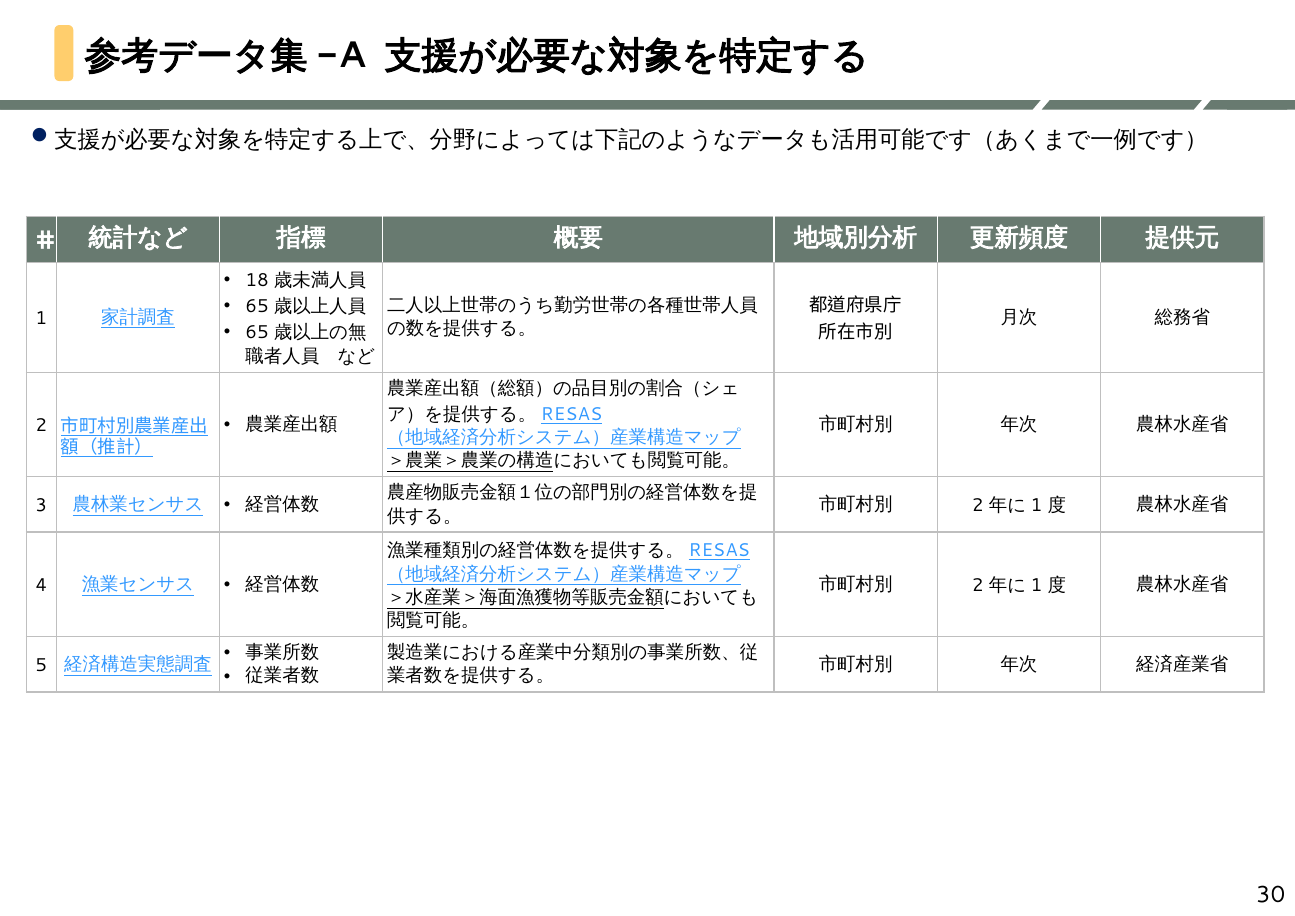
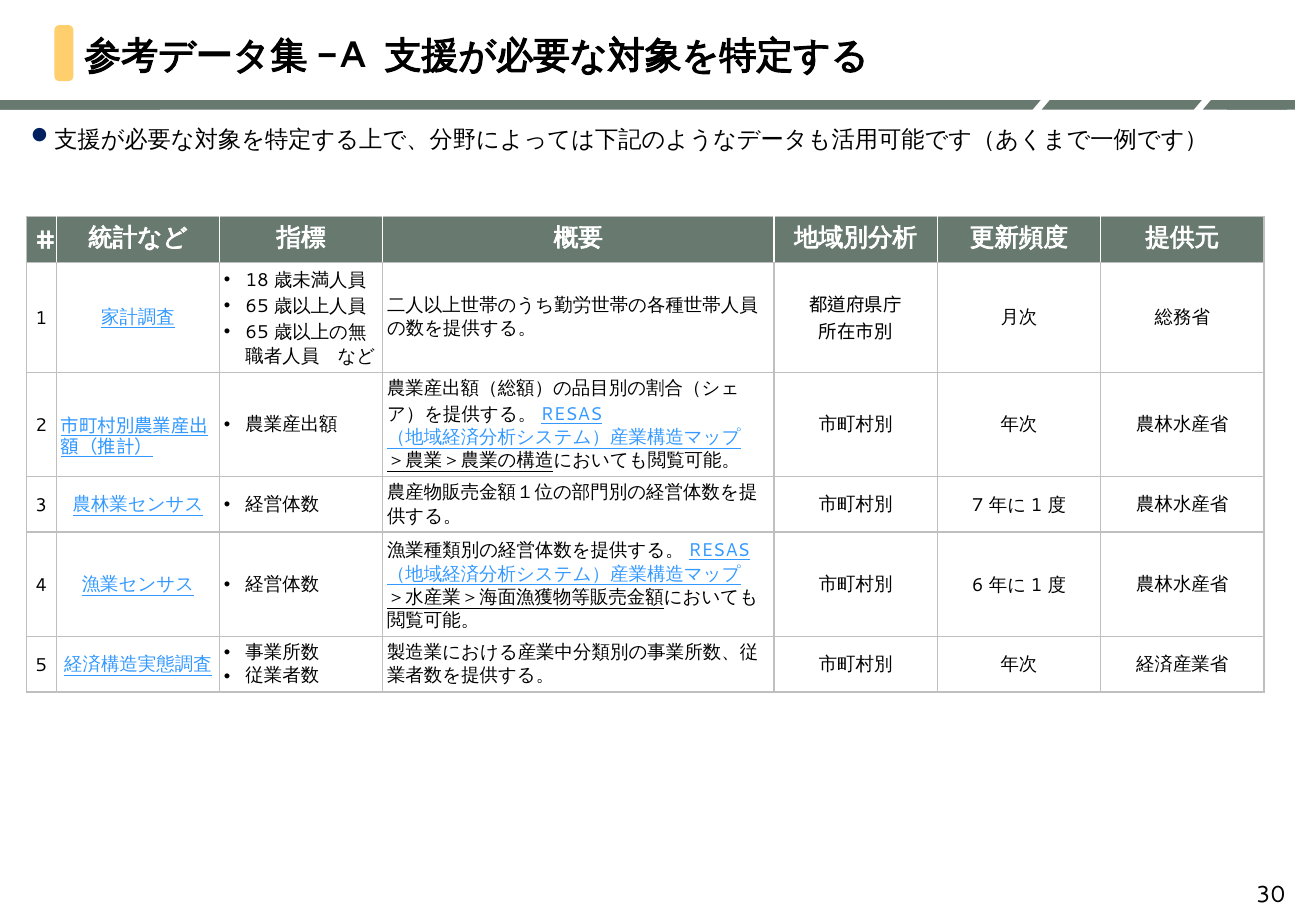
2 at (978, 505): 2 -> 7
2 at (978, 585): 2 -> 6
